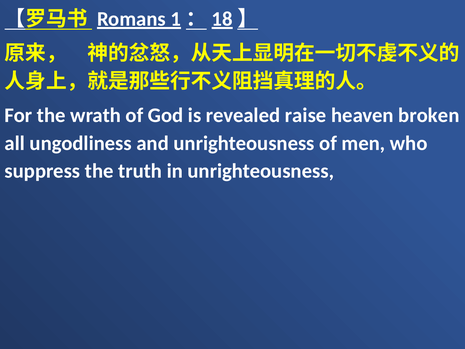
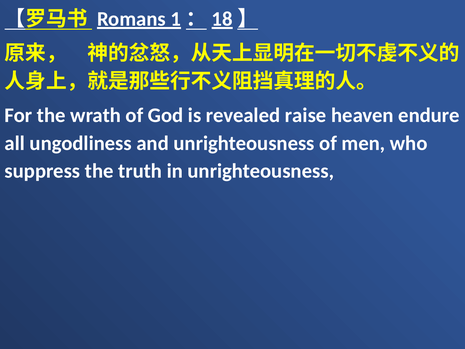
broken: broken -> endure
